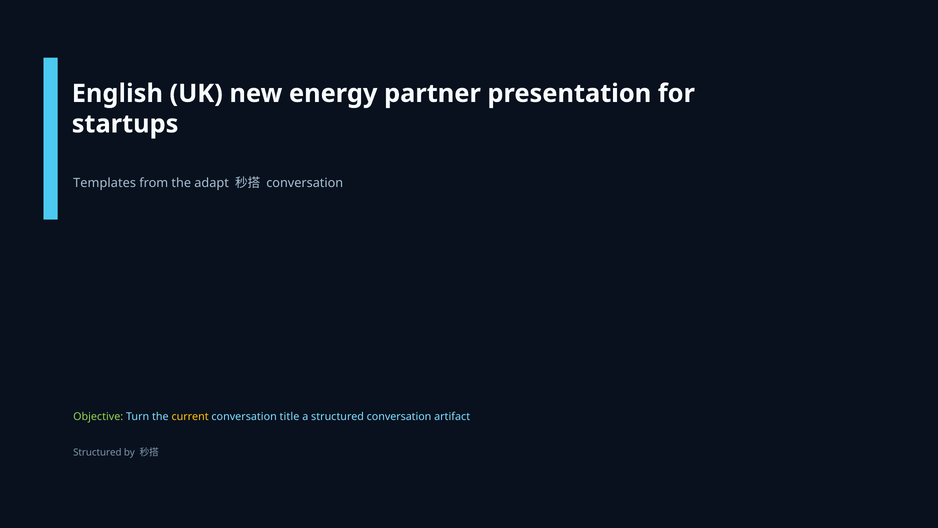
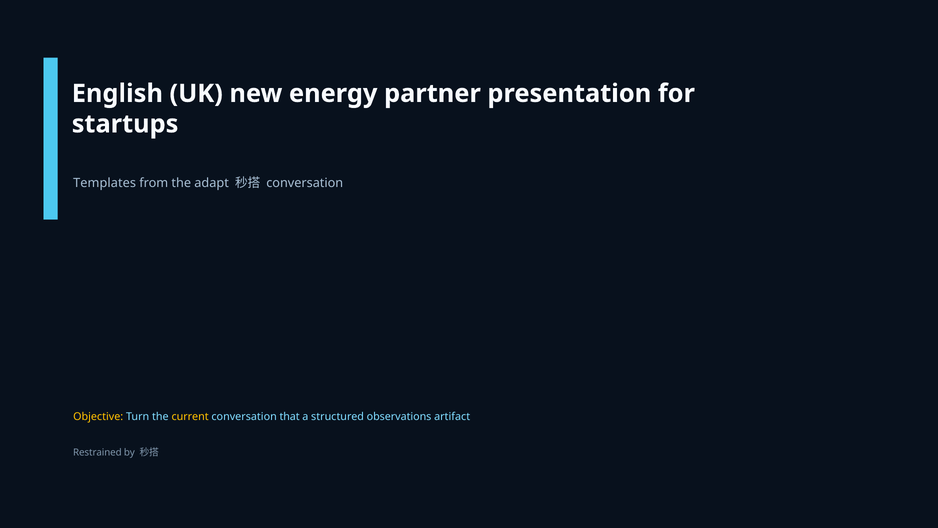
Objective colour: light green -> yellow
title: title -> that
structured conversation: conversation -> observations
Structured at (97, 452): Structured -> Restrained
